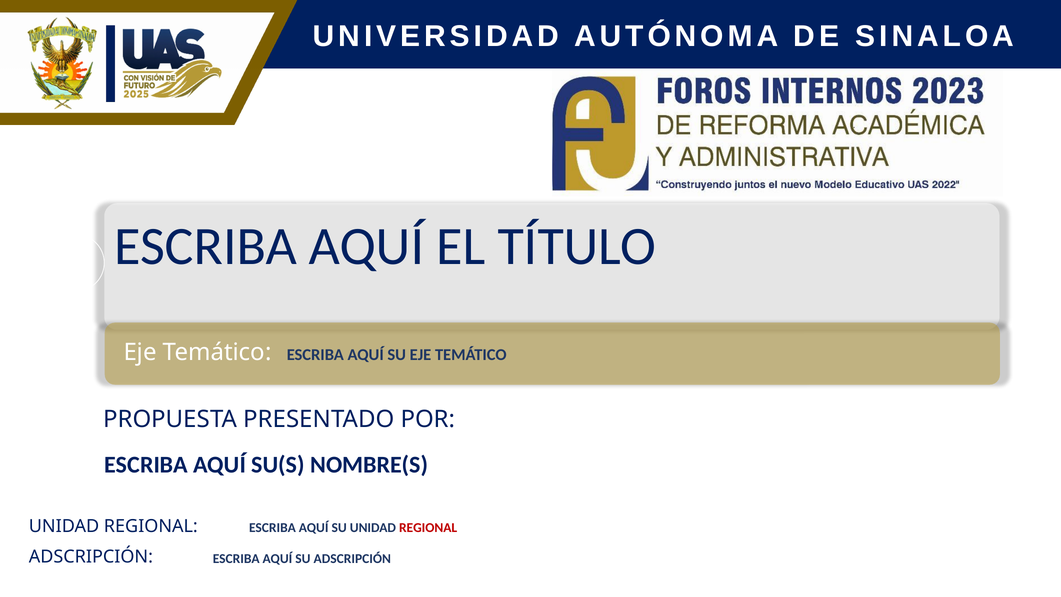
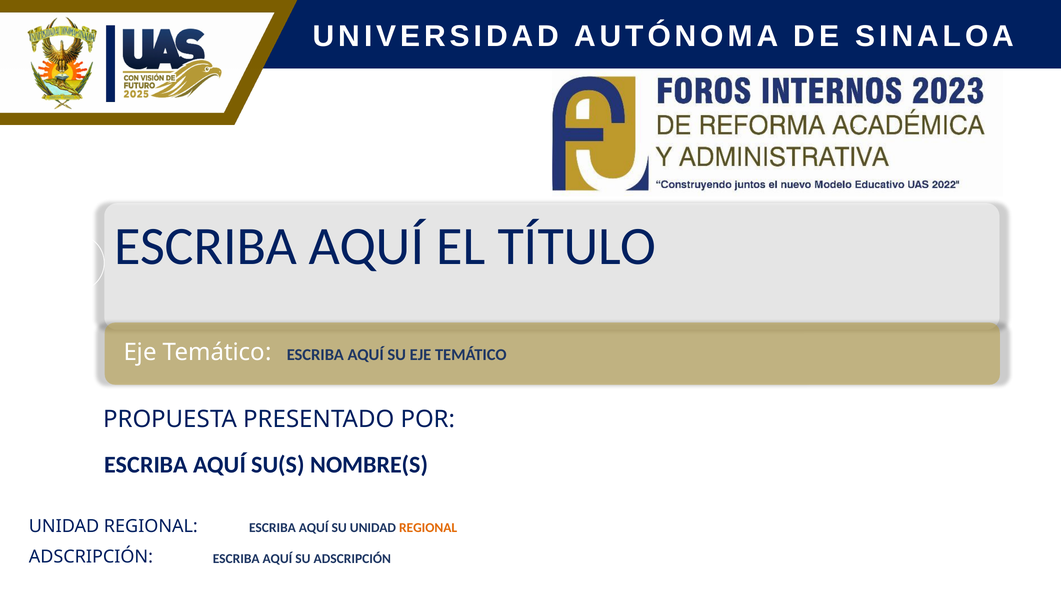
REGIONAL at (428, 528) colour: red -> orange
